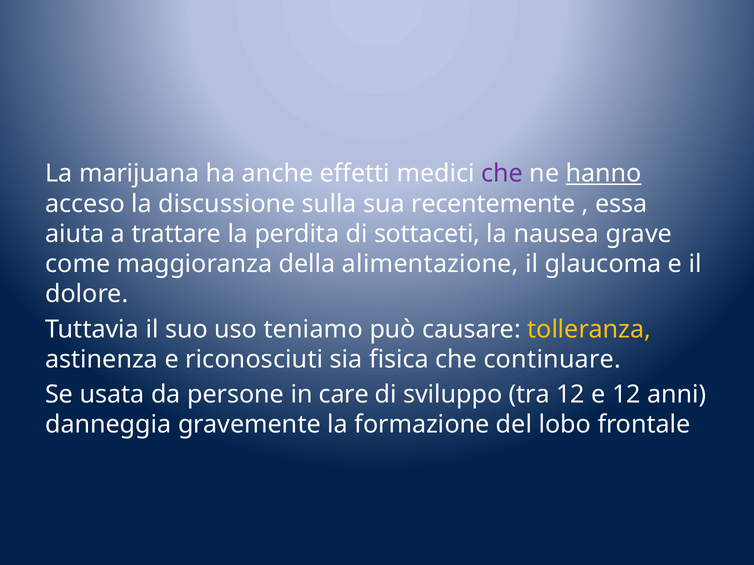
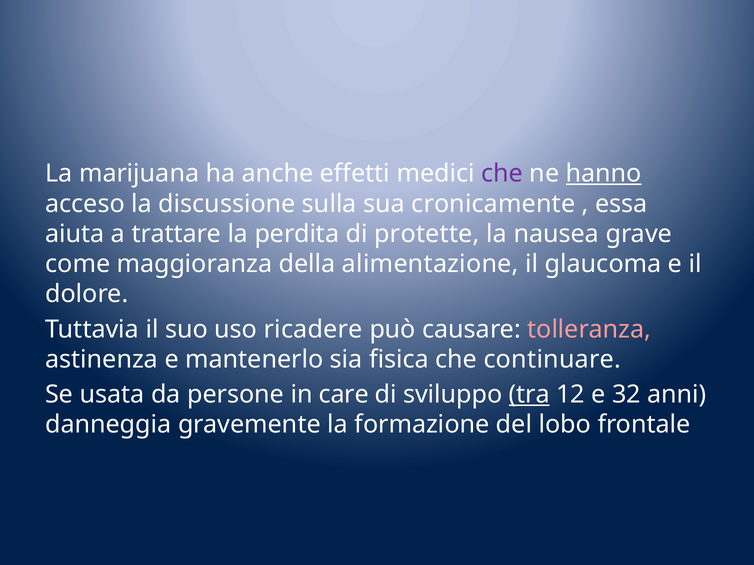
recentemente: recentemente -> cronicamente
sottaceti: sottaceti -> protette
teniamo: teniamo -> ricadere
tolleranza colour: yellow -> pink
riconosciuti: riconosciuti -> mantenerlo
tra underline: none -> present
e 12: 12 -> 32
